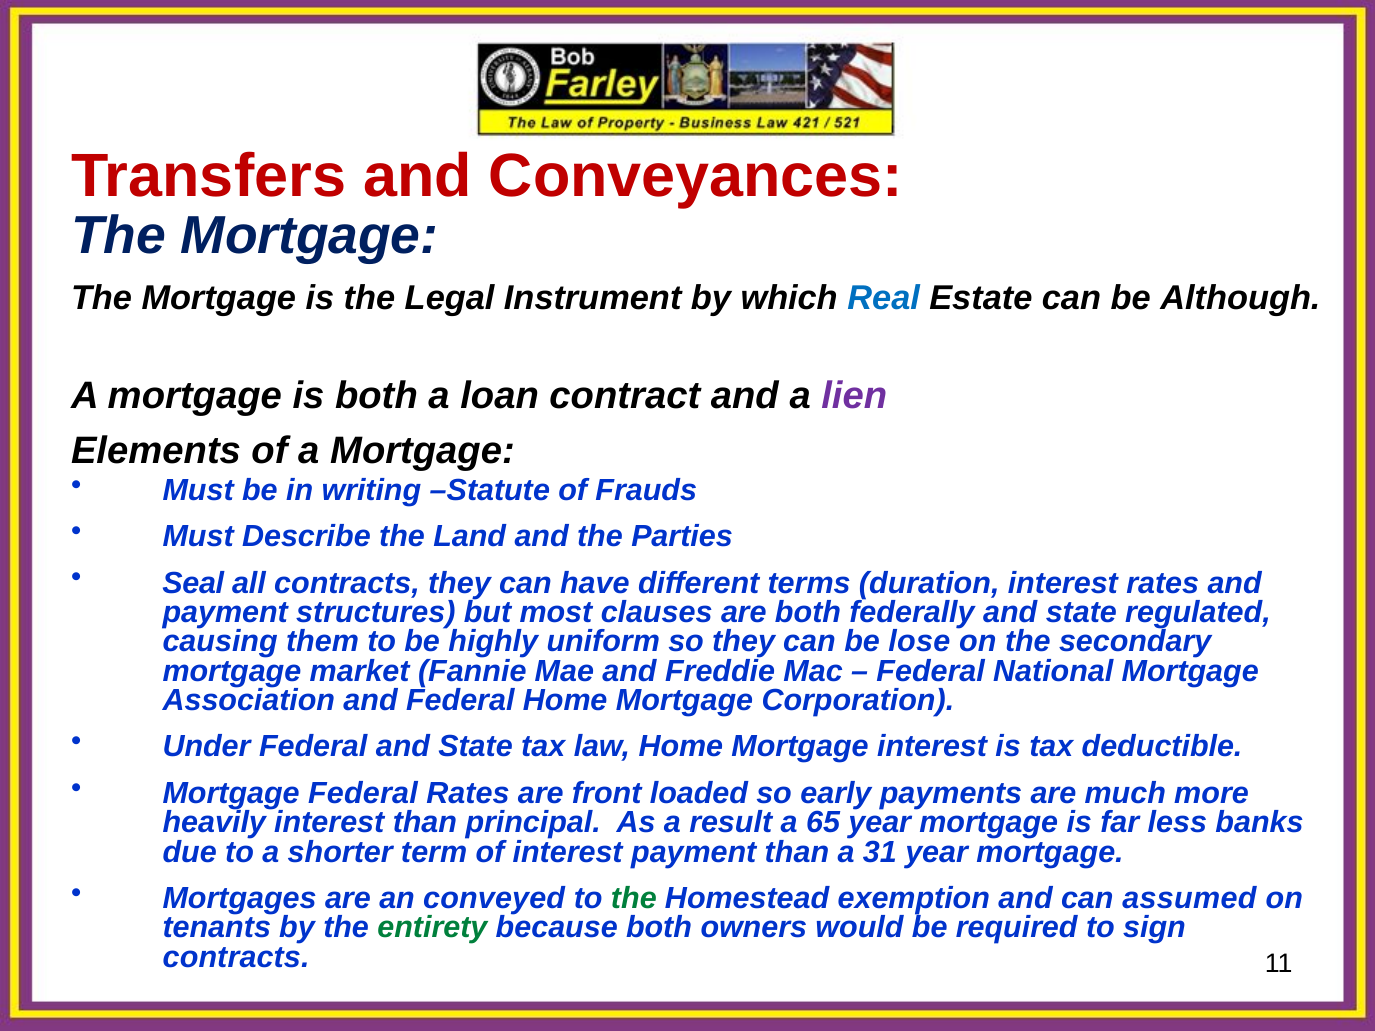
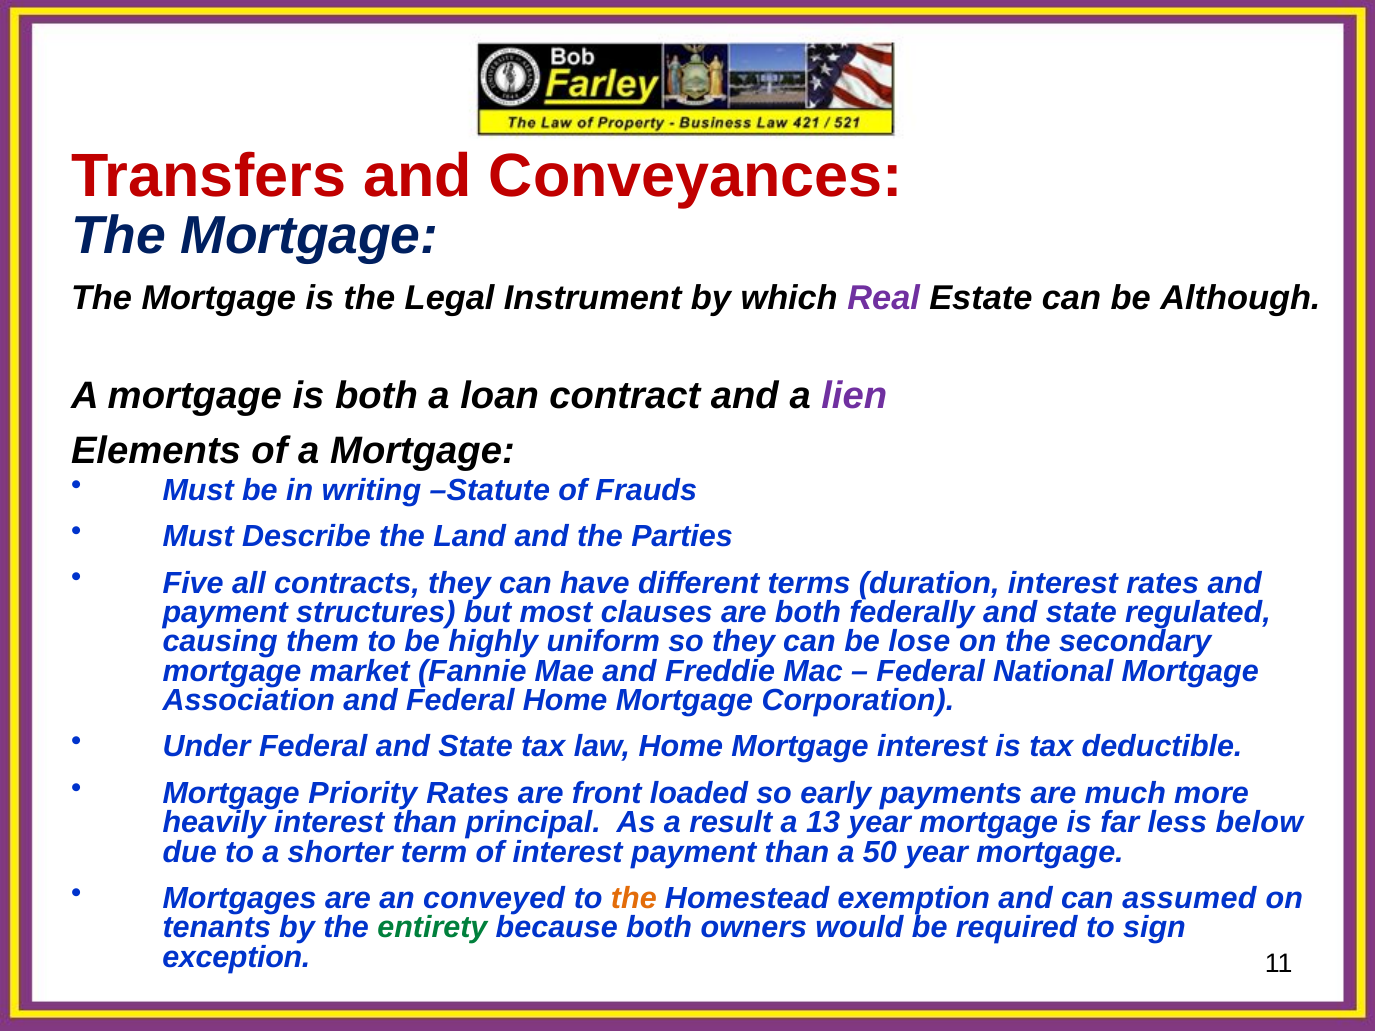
Real colour: blue -> purple
Seal: Seal -> Five
Mortgage Federal: Federal -> Priority
65: 65 -> 13
banks: banks -> below
31: 31 -> 50
the at (634, 899) colour: green -> orange
contracts at (236, 957): contracts -> exception
